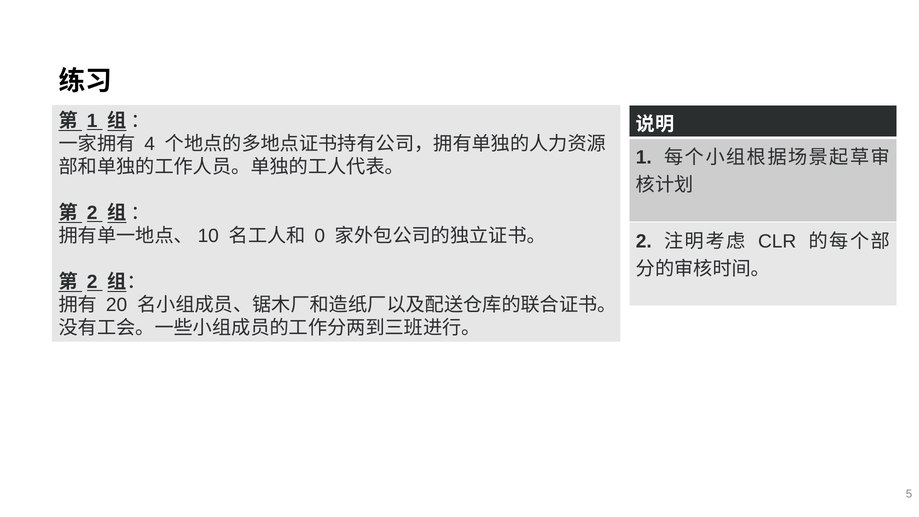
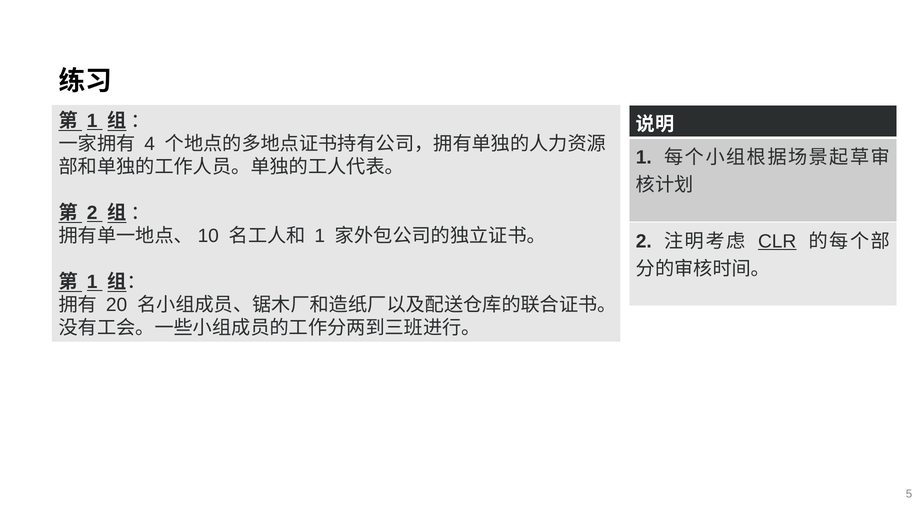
0 at (320, 236): 0 -> 1
CLR underline: none -> present
2 at (92, 282): 2 -> 1
